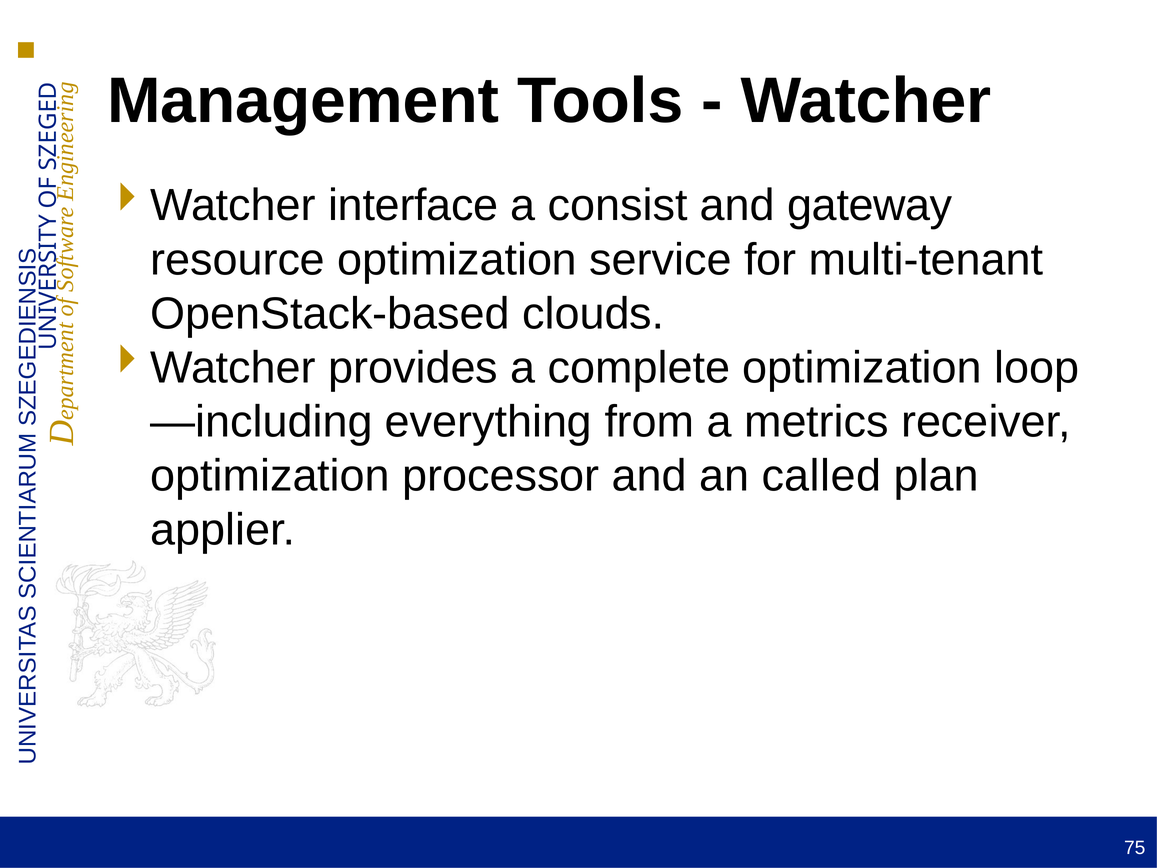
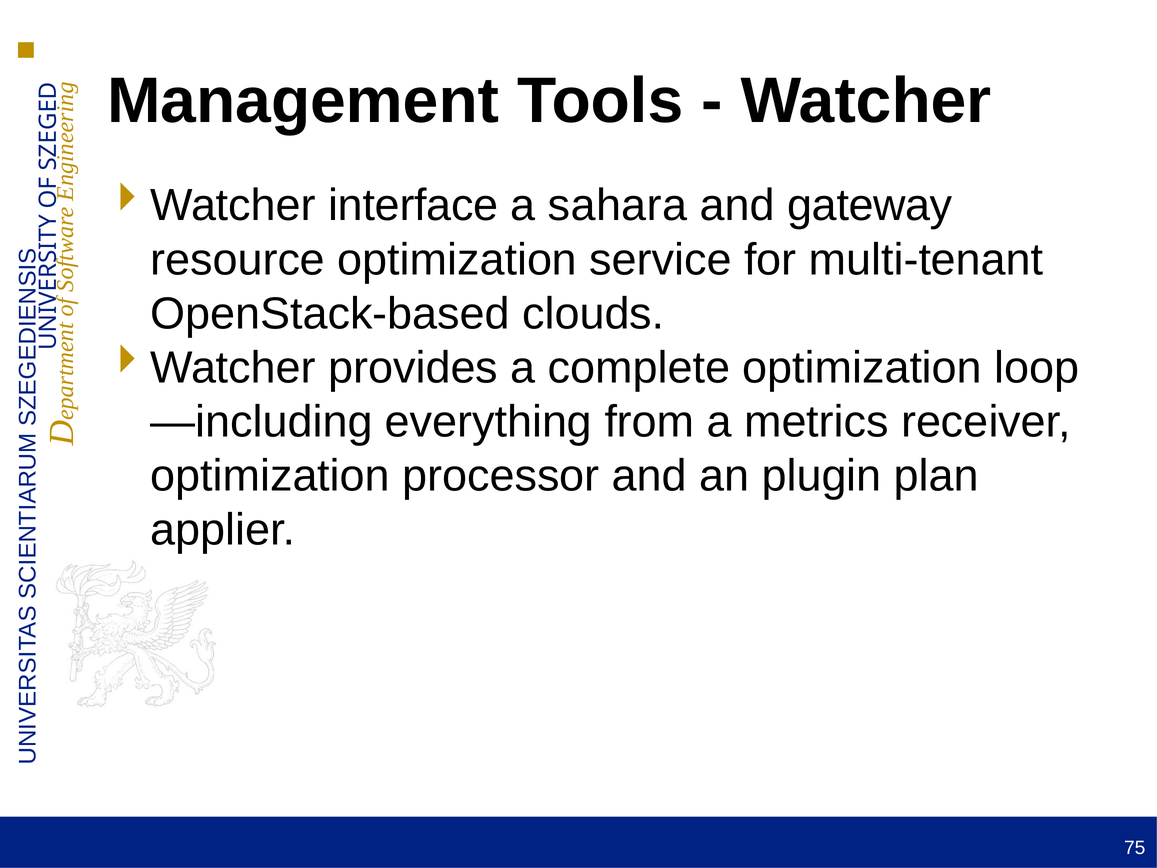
consist: consist -> sahara
called: called -> plugin
